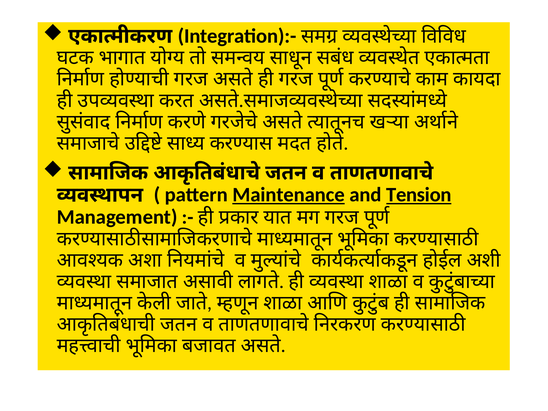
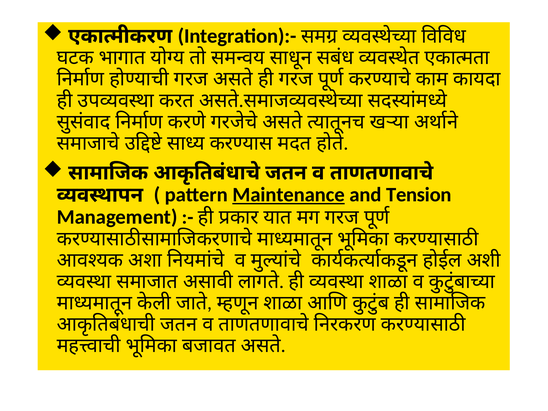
Tension underline: present -> none
